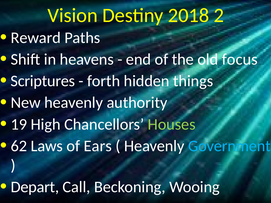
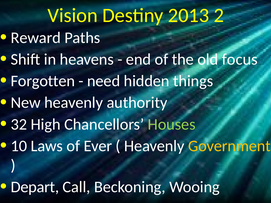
2018: 2018 -> 2013
Scriptures: Scriptures -> Forgotten
forth: forth -> need
19: 19 -> 32
62: 62 -> 10
Ears: Ears -> Ever
Government colour: light blue -> yellow
